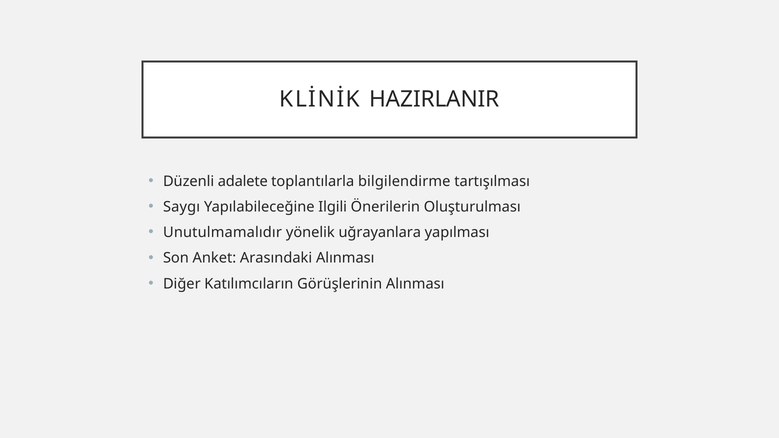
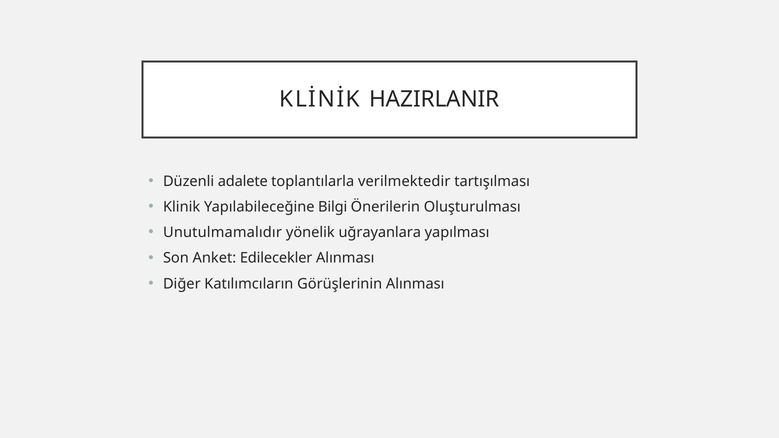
bilgilendirme: bilgilendirme -> verilmektedir
Saygı: Saygı -> Klinik
Ilgili: Ilgili -> Bilgi
Arasındaki: Arasındaki -> Edilecekler
